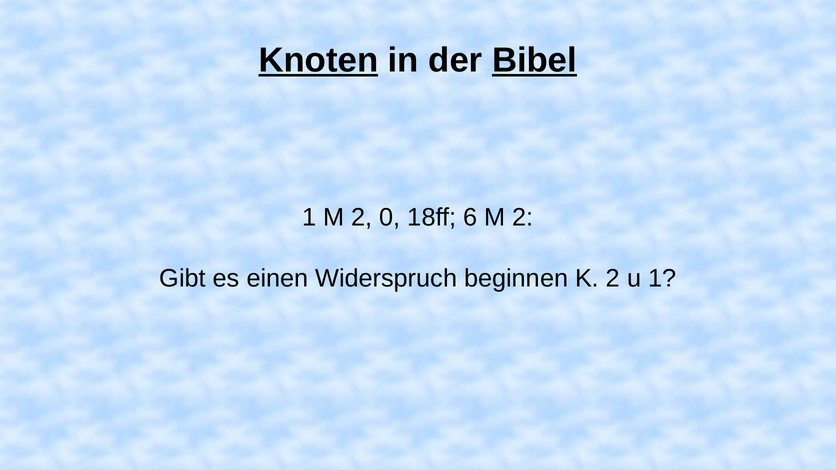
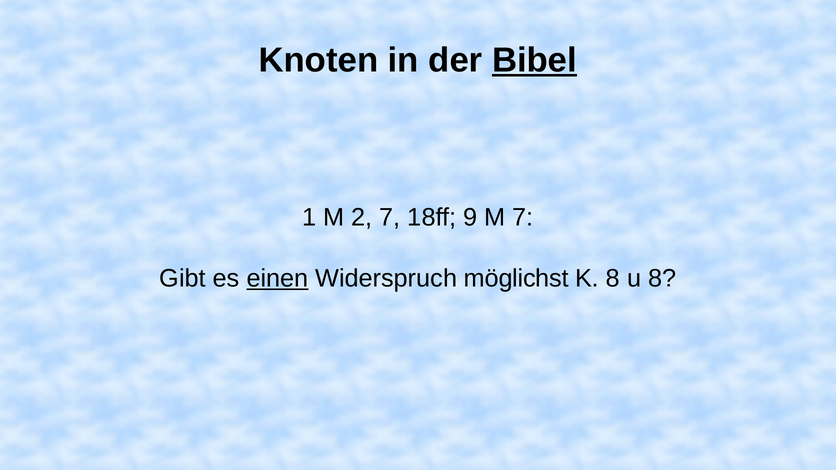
Knoten underline: present -> none
2 0: 0 -> 7
6: 6 -> 9
2 at (523, 218): 2 -> 7
einen underline: none -> present
beginnen: beginnen -> möglichst
K 2: 2 -> 8
u 1: 1 -> 8
